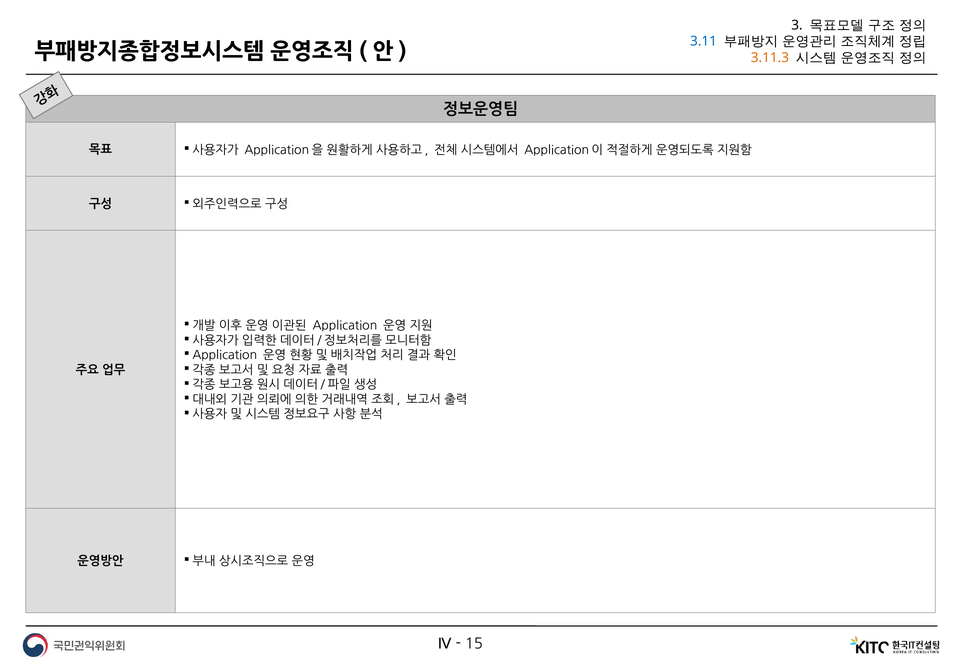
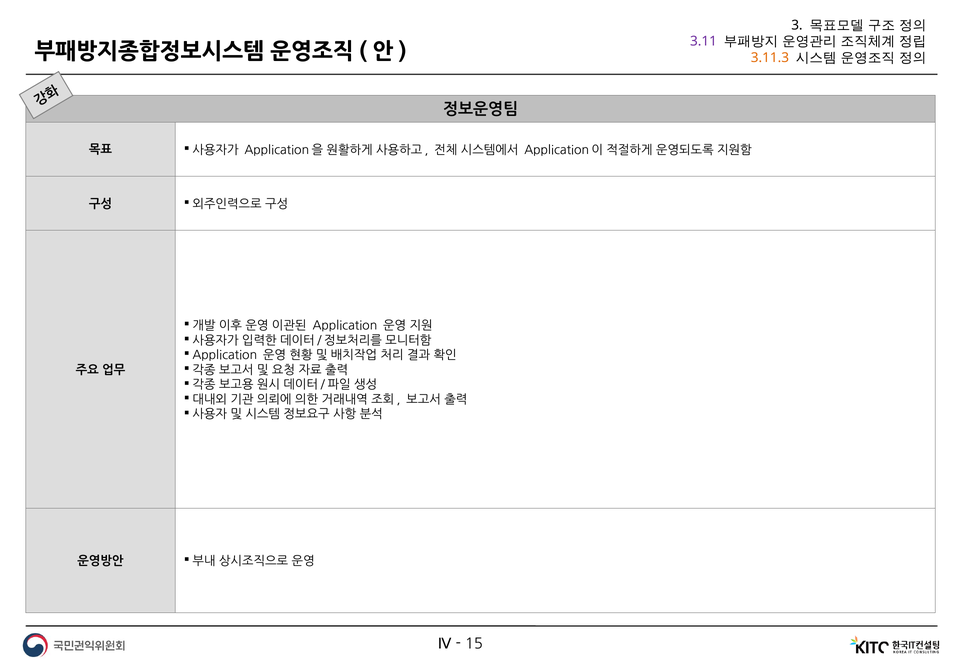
3.11 colour: blue -> purple
